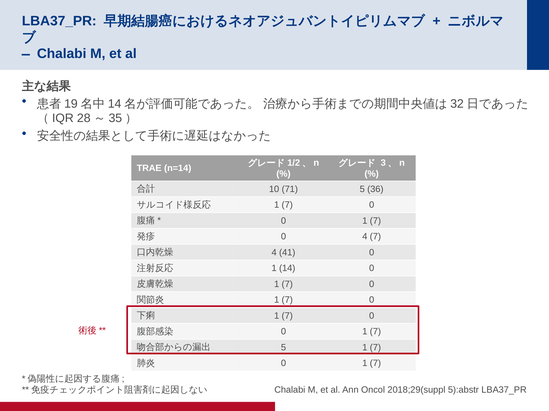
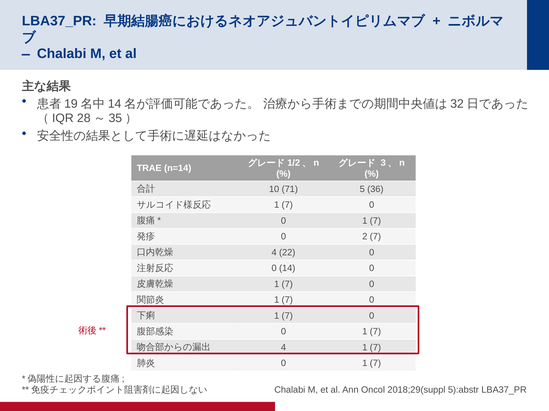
0 4: 4 -> 2
41: 41 -> 22
1 at (274, 269): 1 -> 0
5 at (283, 348): 5 -> 4
